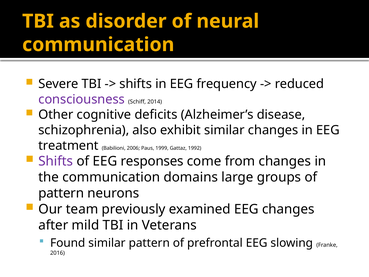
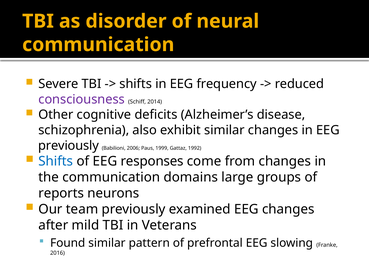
treatment at (68, 145): treatment -> previously
Shifts at (56, 161) colour: purple -> blue
pattern at (61, 193): pattern -> reports
